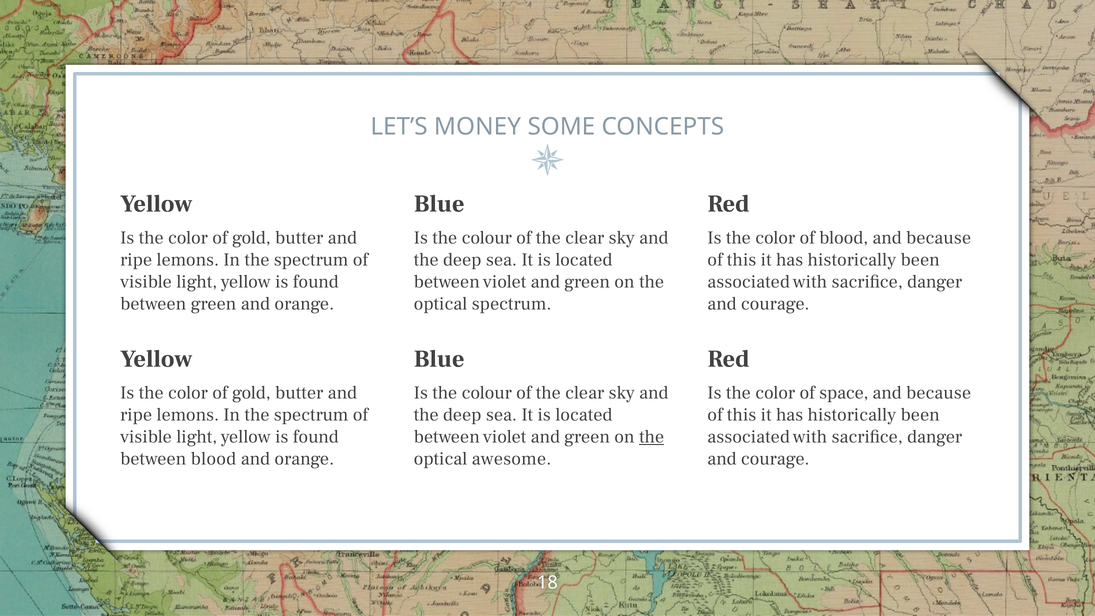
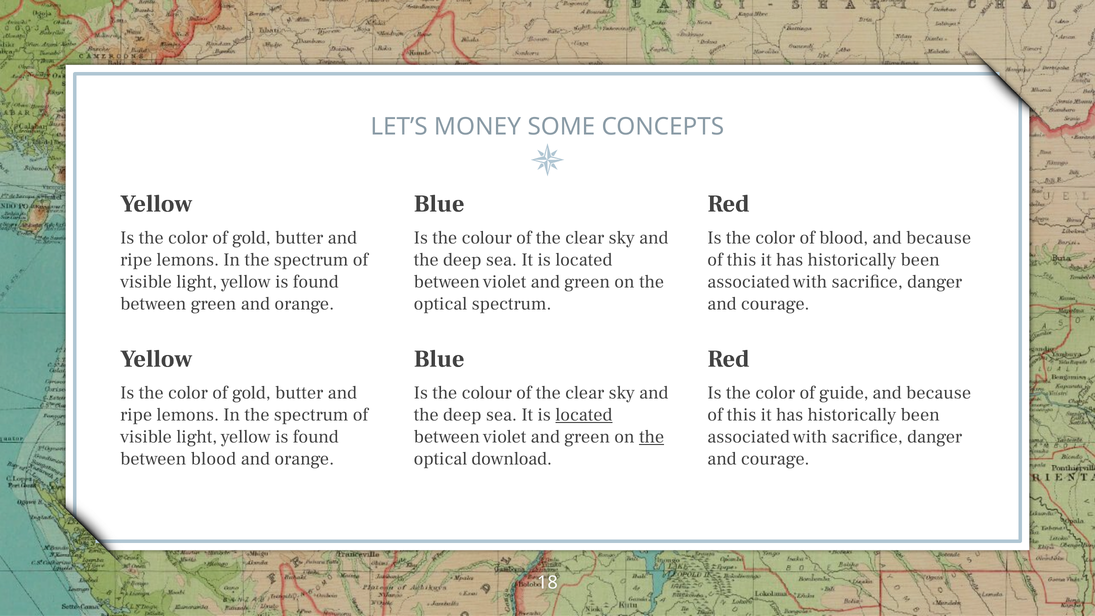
space: space -> guide
located at (584, 415) underline: none -> present
awesome: awesome -> download
